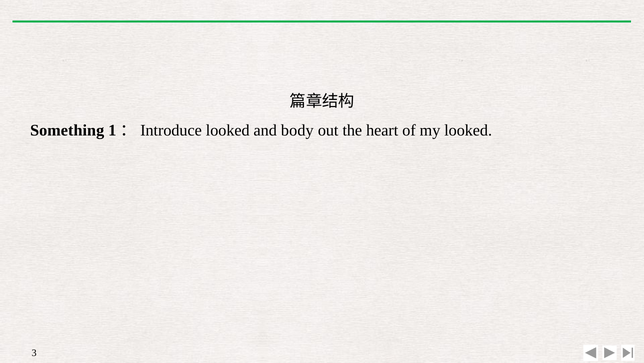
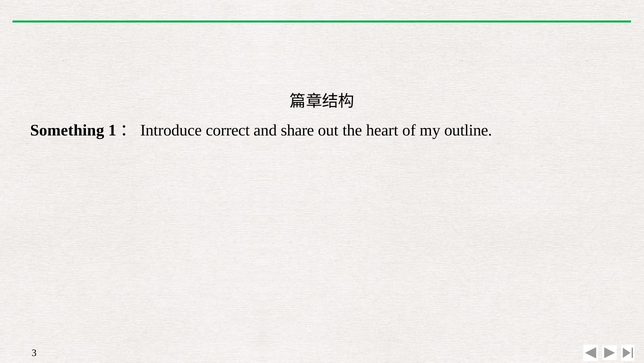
1：Introduce looked: looked -> correct
body: body -> share
my looked: looked -> outline
